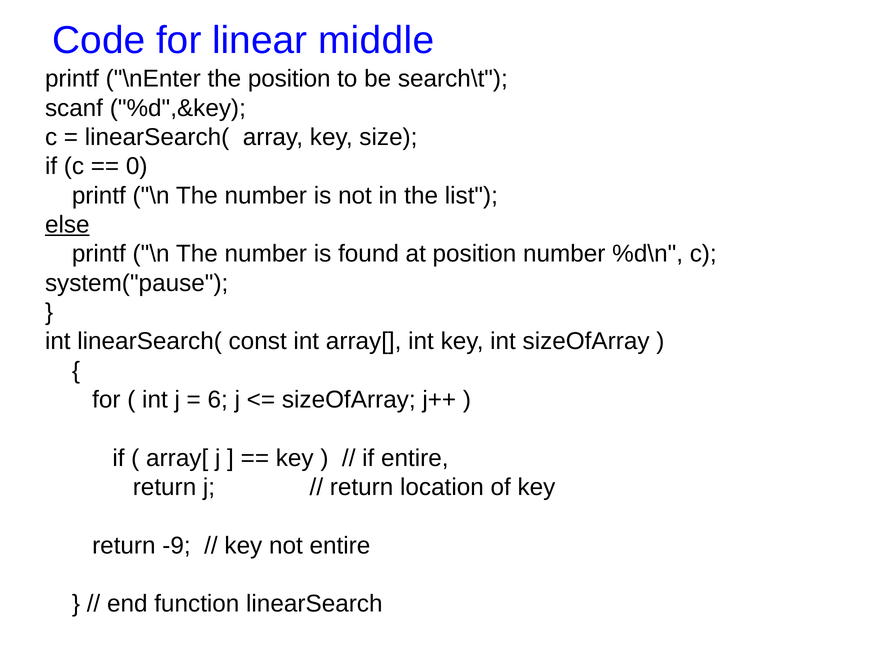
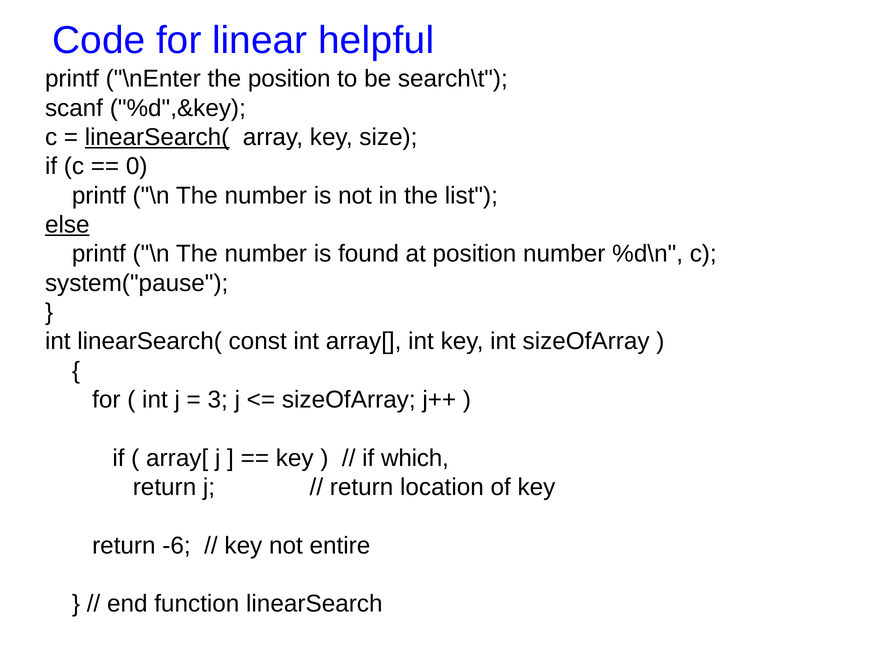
middle: middle -> helpful
linearSearch( at (157, 137) underline: none -> present
6: 6 -> 3
if entire: entire -> which
-9: -9 -> -6
